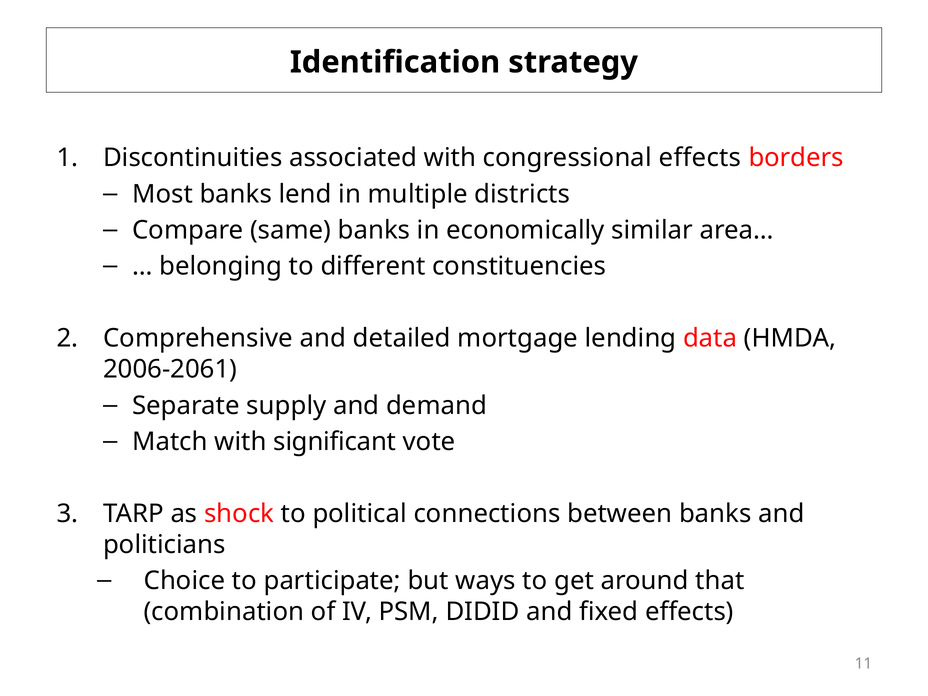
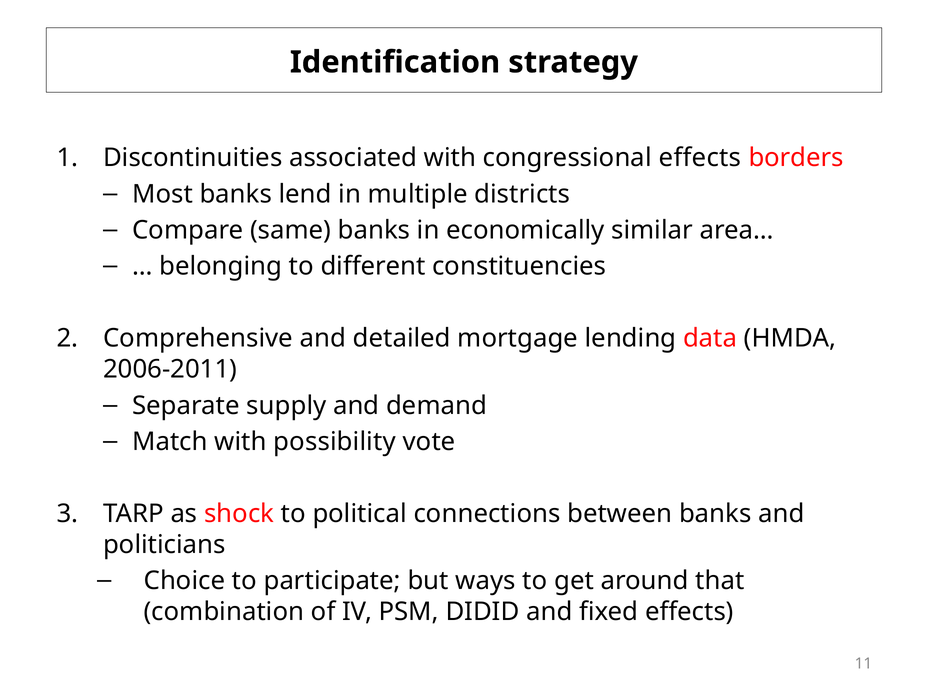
2006-2061: 2006-2061 -> 2006-2011
significant: significant -> possibility
